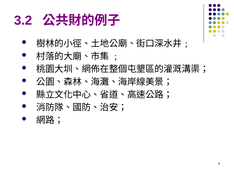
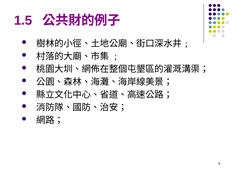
3.2: 3.2 -> 1.5
